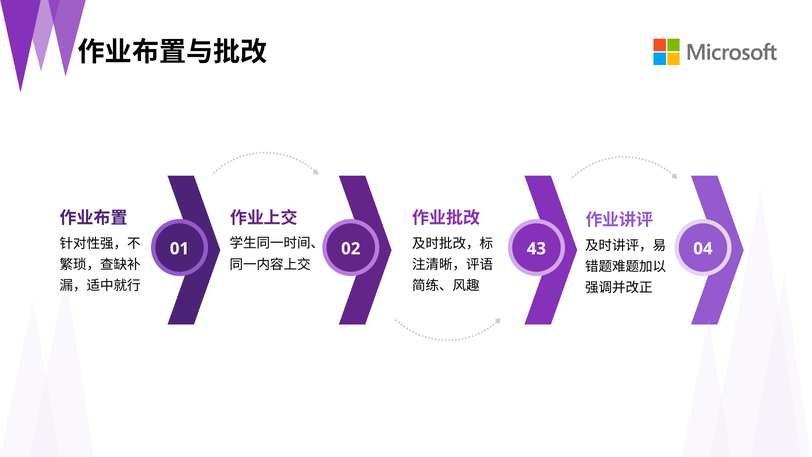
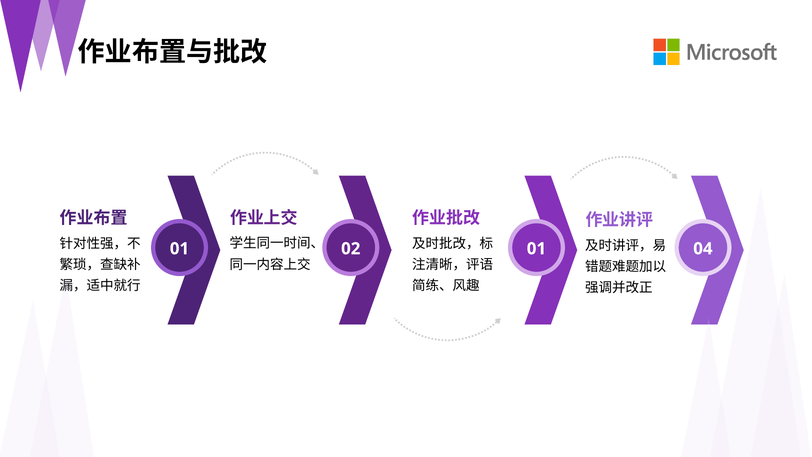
02 43: 43 -> 01
